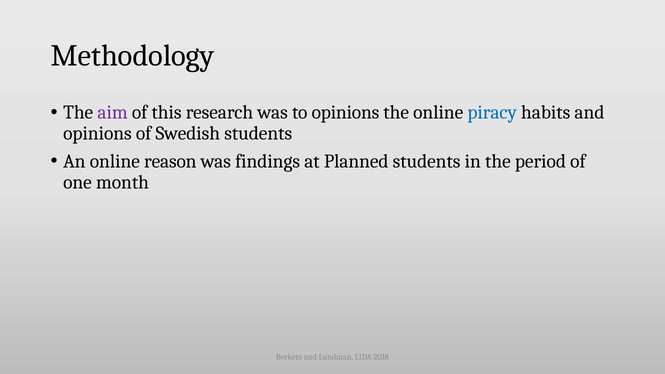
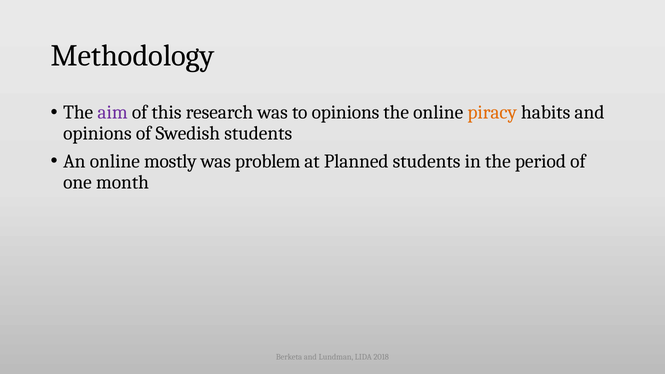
piracy colour: blue -> orange
reason: reason -> mostly
findings: findings -> problem
